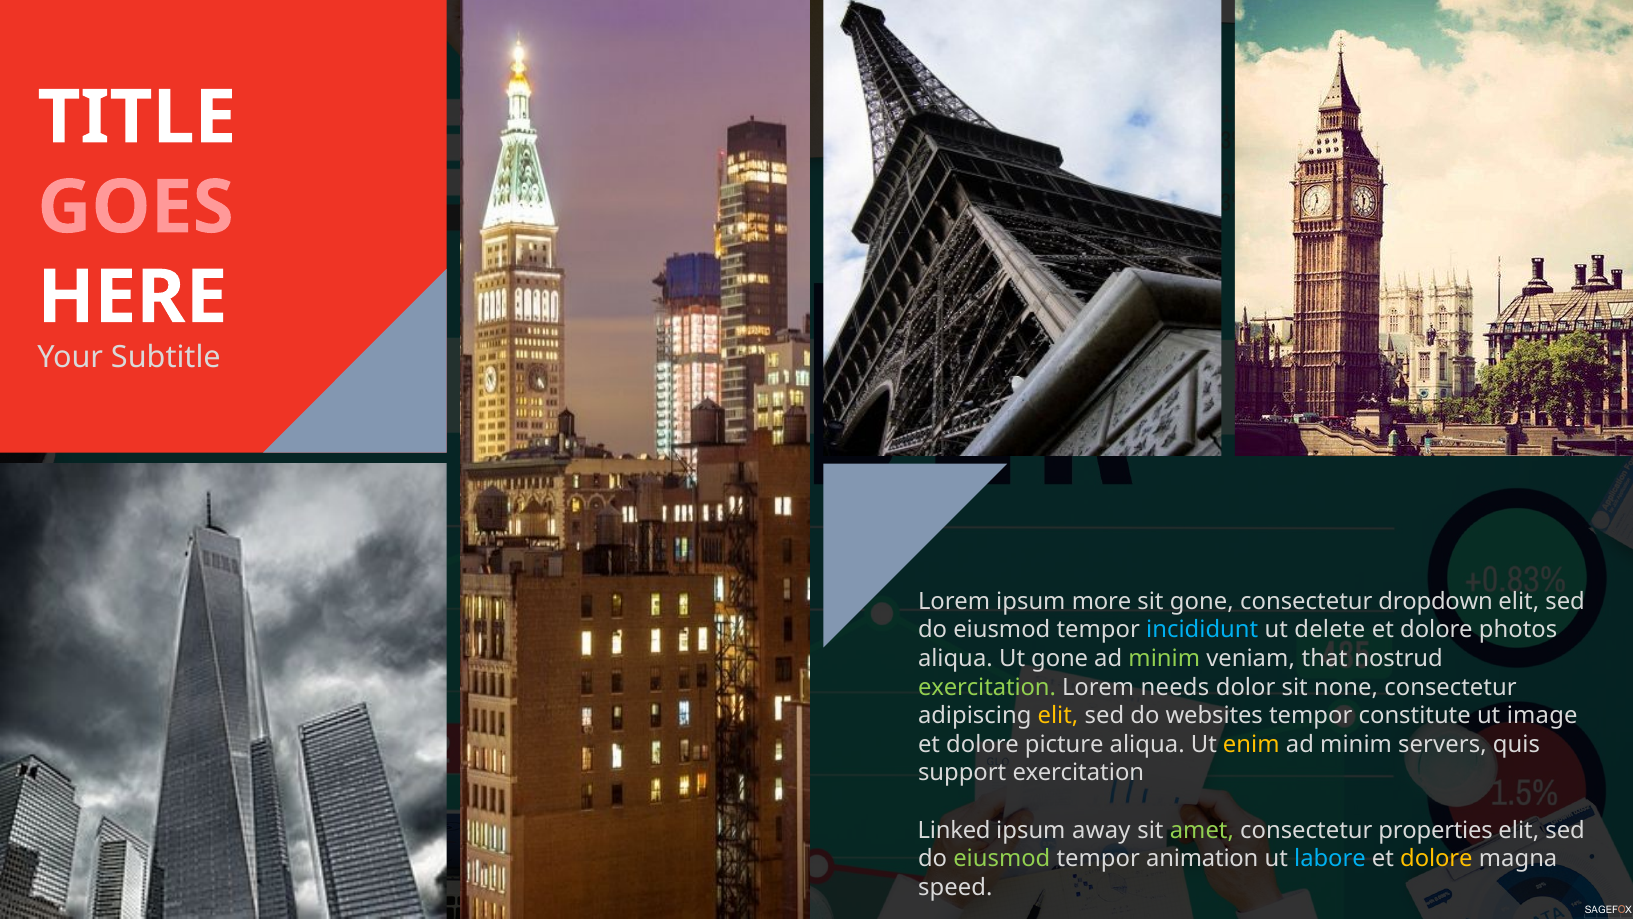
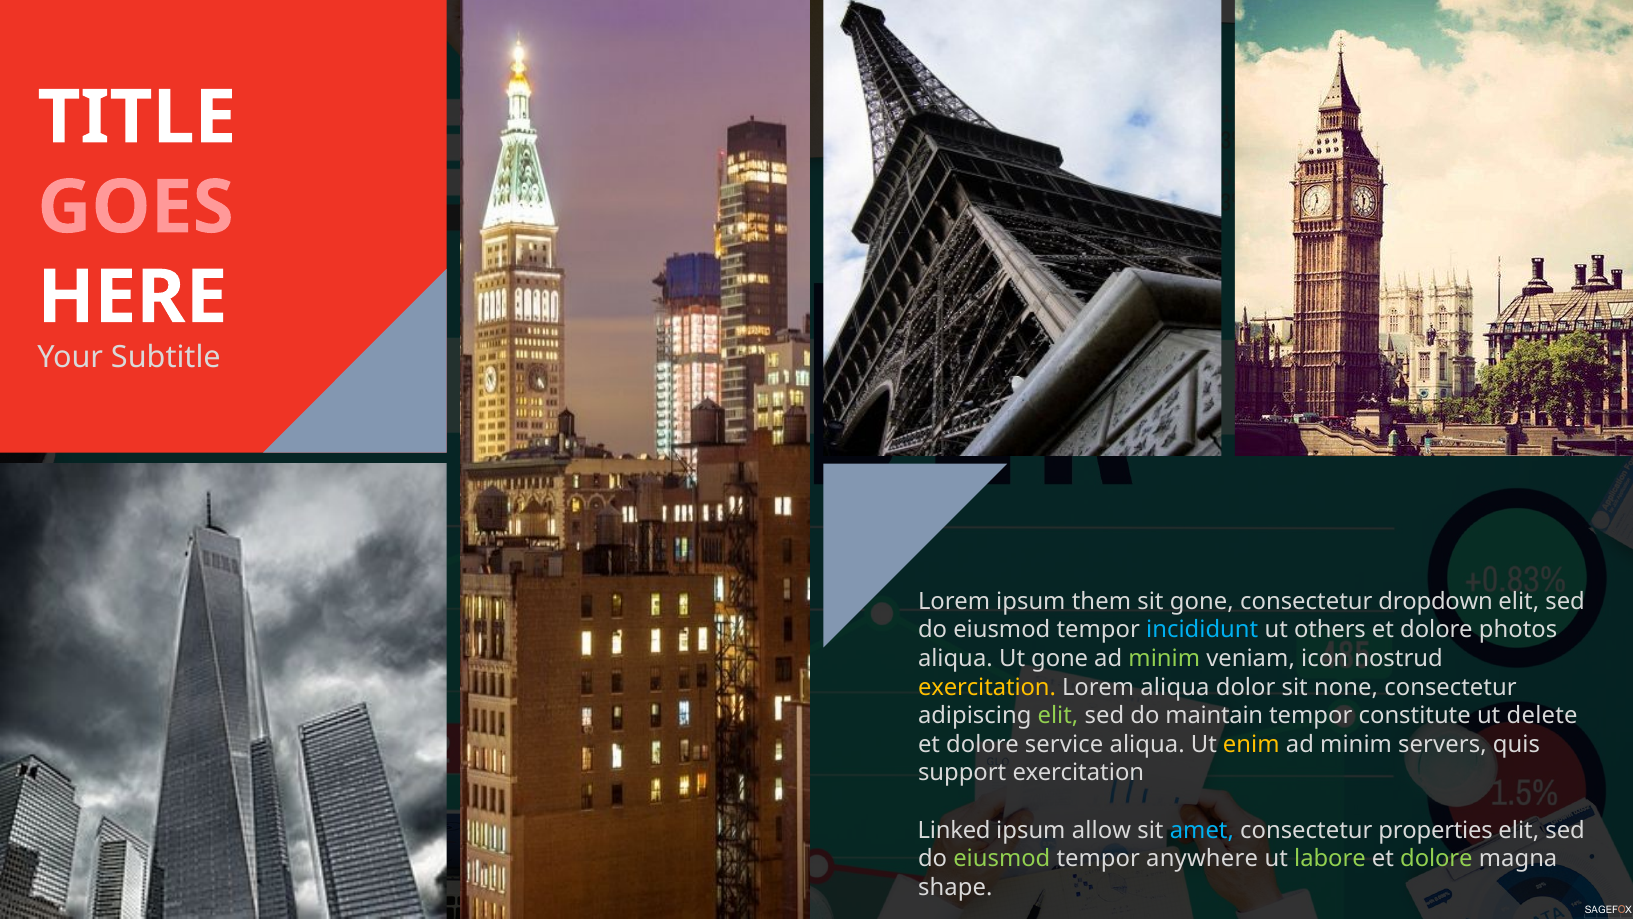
more: more -> them
delete: delete -> others
that: that -> icon
exercitation at (987, 687) colour: light green -> yellow
Lorem needs: needs -> aliqua
elit at (1058, 715) colour: yellow -> light green
websites: websites -> maintain
image: image -> delete
picture: picture -> service
away: away -> allow
amet colour: light green -> light blue
animation: animation -> anywhere
labore colour: light blue -> light green
dolore at (1436, 858) colour: yellow -> light green
speed: speed -> shape
